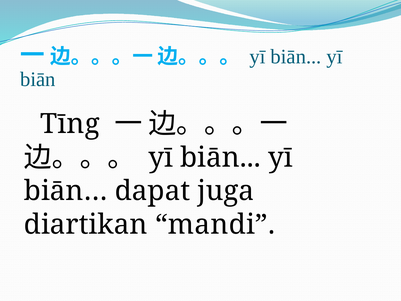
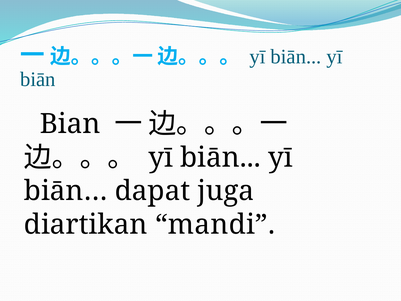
Tīng: Tīng -> Bian
